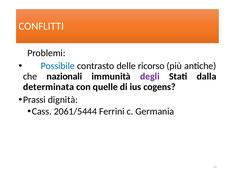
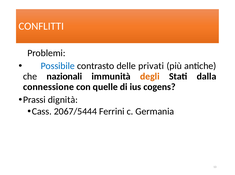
ricorso: ricorso -> privati
degli colour: purple -> orange
determinata: determinata -> connessione
2061/5444: 2061/5444 -> 2067/5444
